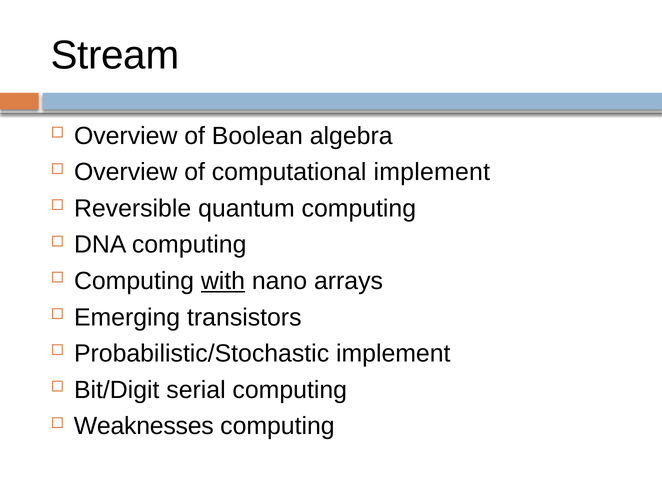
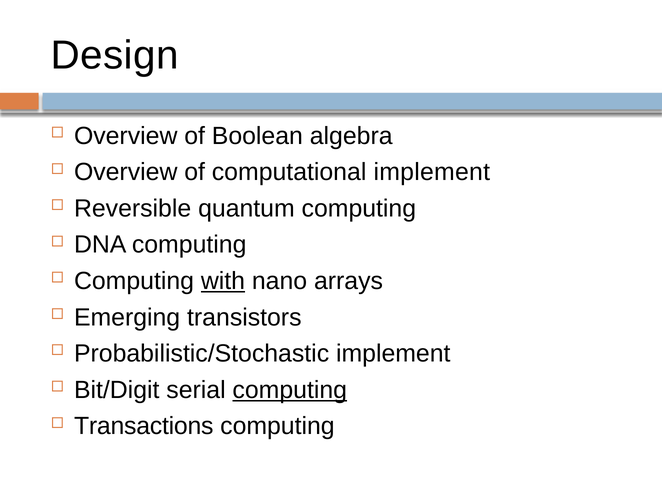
Stream: Stream -> Design
computing at (290, 390) underline: none -> present
Weaknesses: Weaknesses -> Transactions
